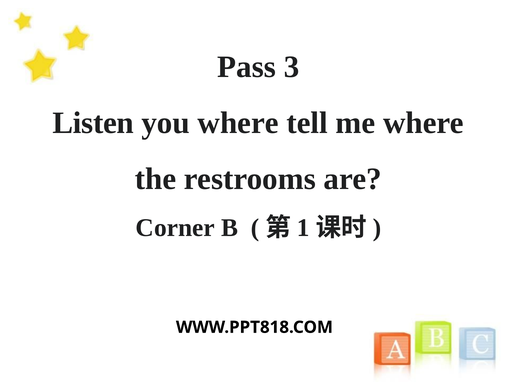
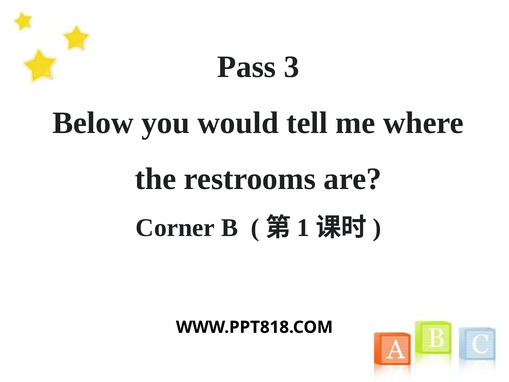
Listen: Listen -> Below
you where: where -> would
